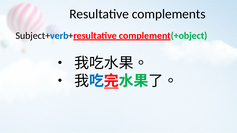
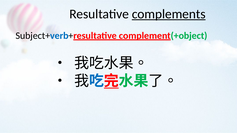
complements underline: none -> present
